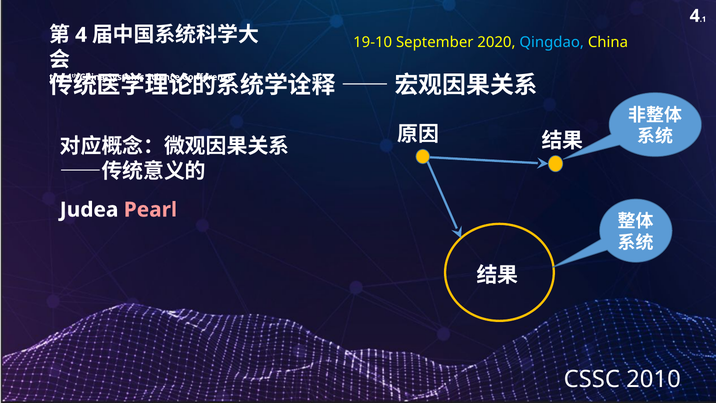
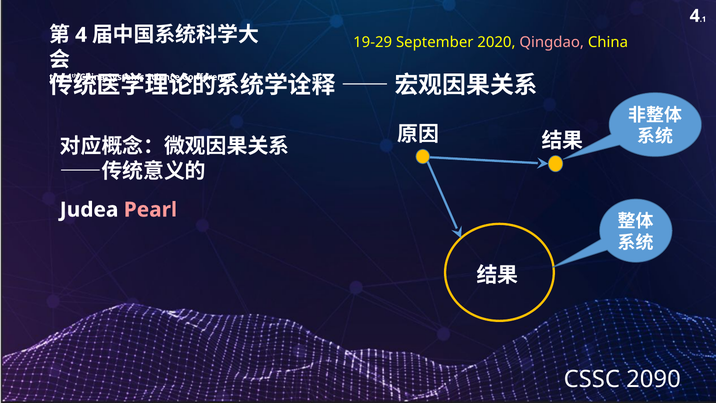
19-10: 19-10 -> 19-29
Qingdao colour: light blue -> pink
2010: 2010 -> 2090
